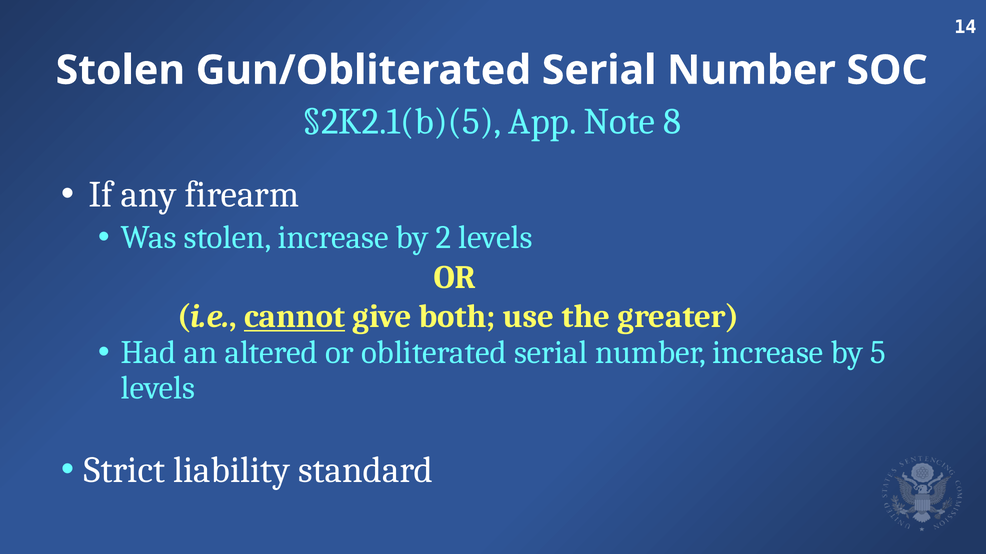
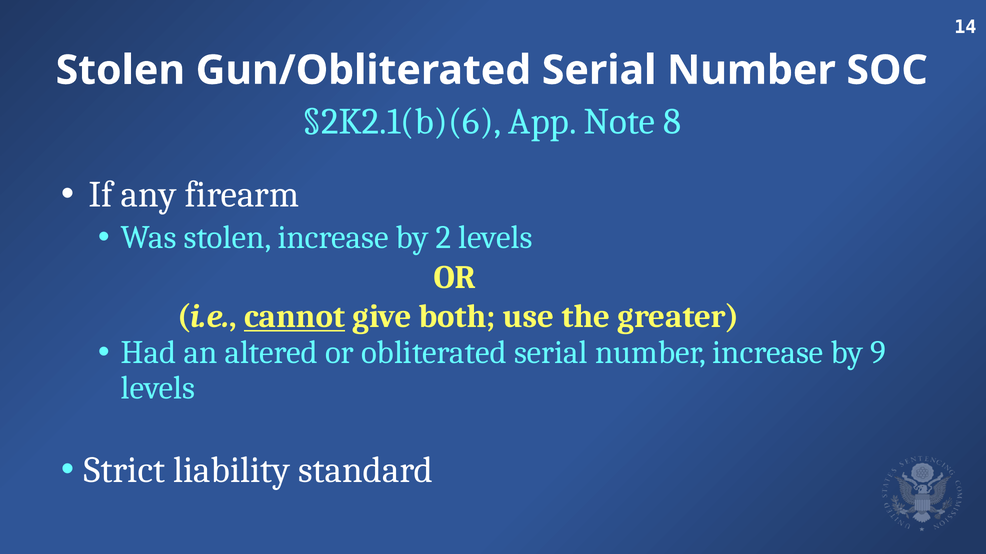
§2K2.1(b)(5: §2K2.1(b)(5 -> §2K2.1(b)(6
5: 5 -> 9
